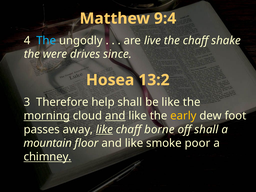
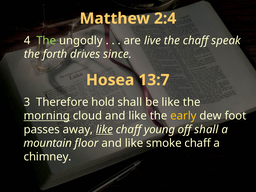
9:4: 9:4 -> 2:4
The at (46, 41) colour: light blue -> light green
shake: shake -> speak
were: were -> forth
13:2: 13:2 -> 13:7
help: help -> hold
and at (115, 116) underline: present -> none
borne: borne -> young
smoke poor: poor -> chaff
chimney underline: present -> none
